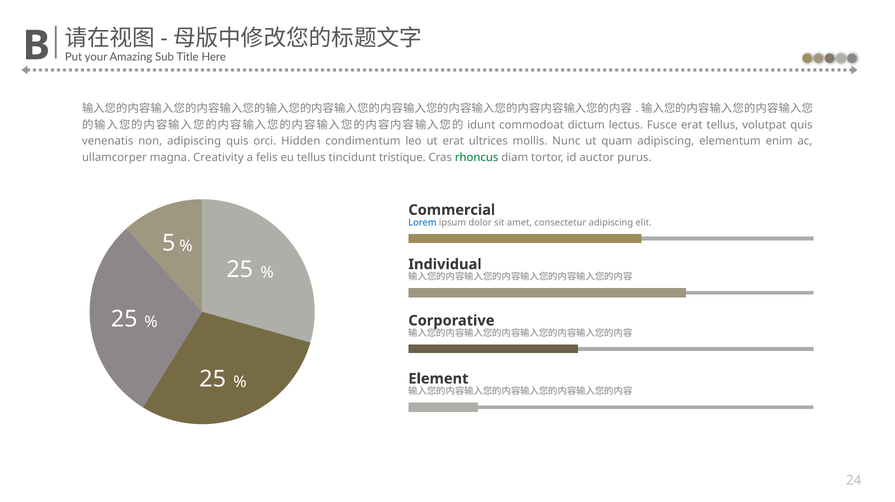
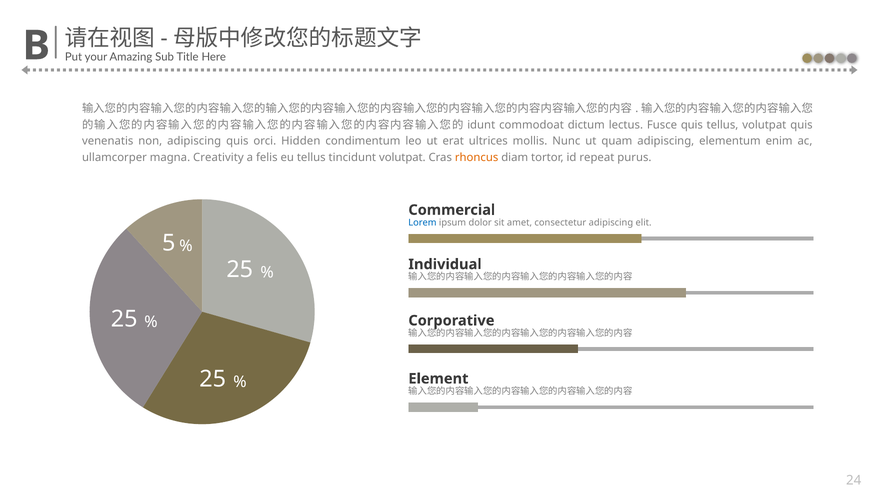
Fusce erat: erat -> quis
tincidunt tristique: tristique -> volutpat
rhoncus colour: green -> orange
auctor: auctor -> repeat
